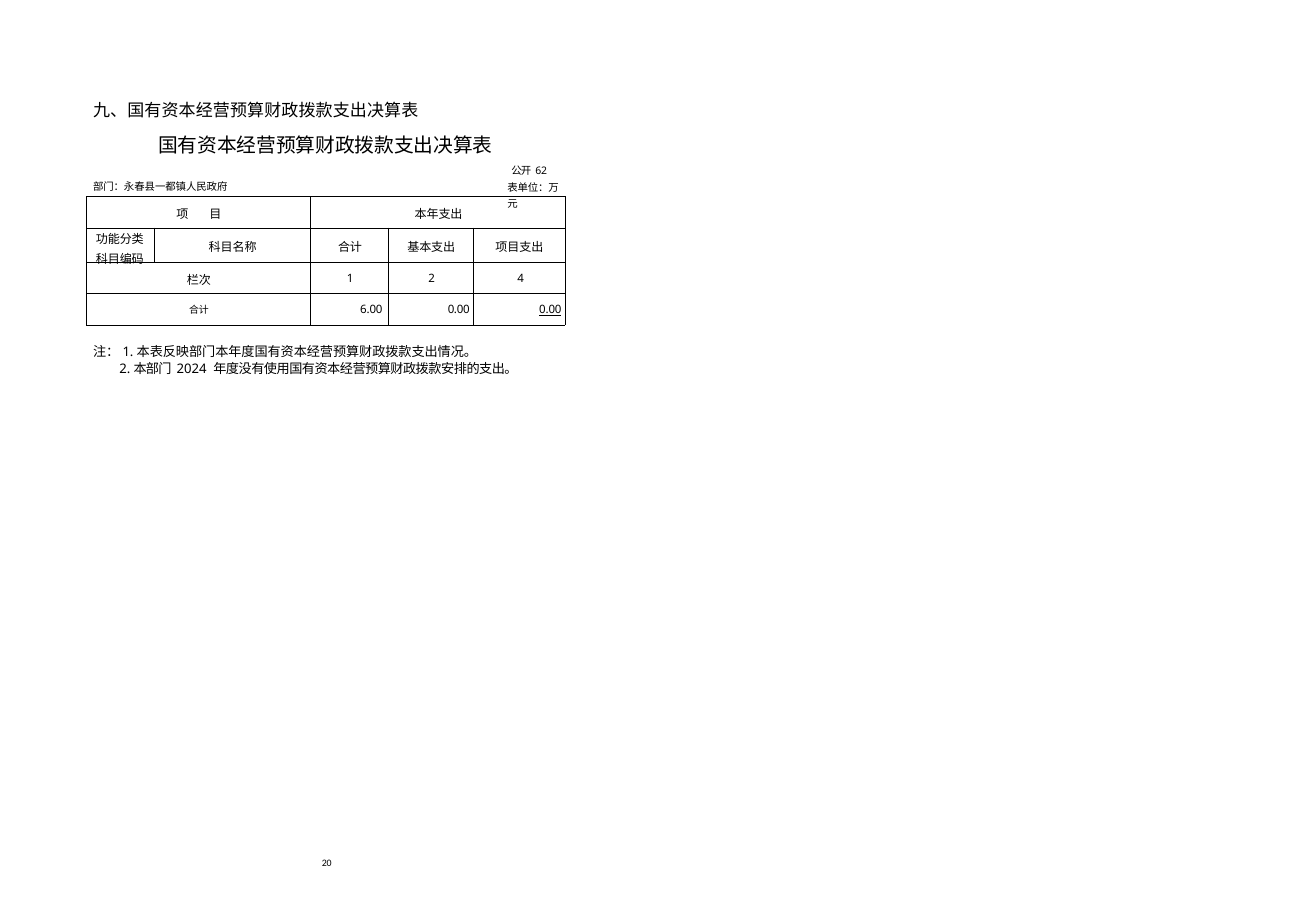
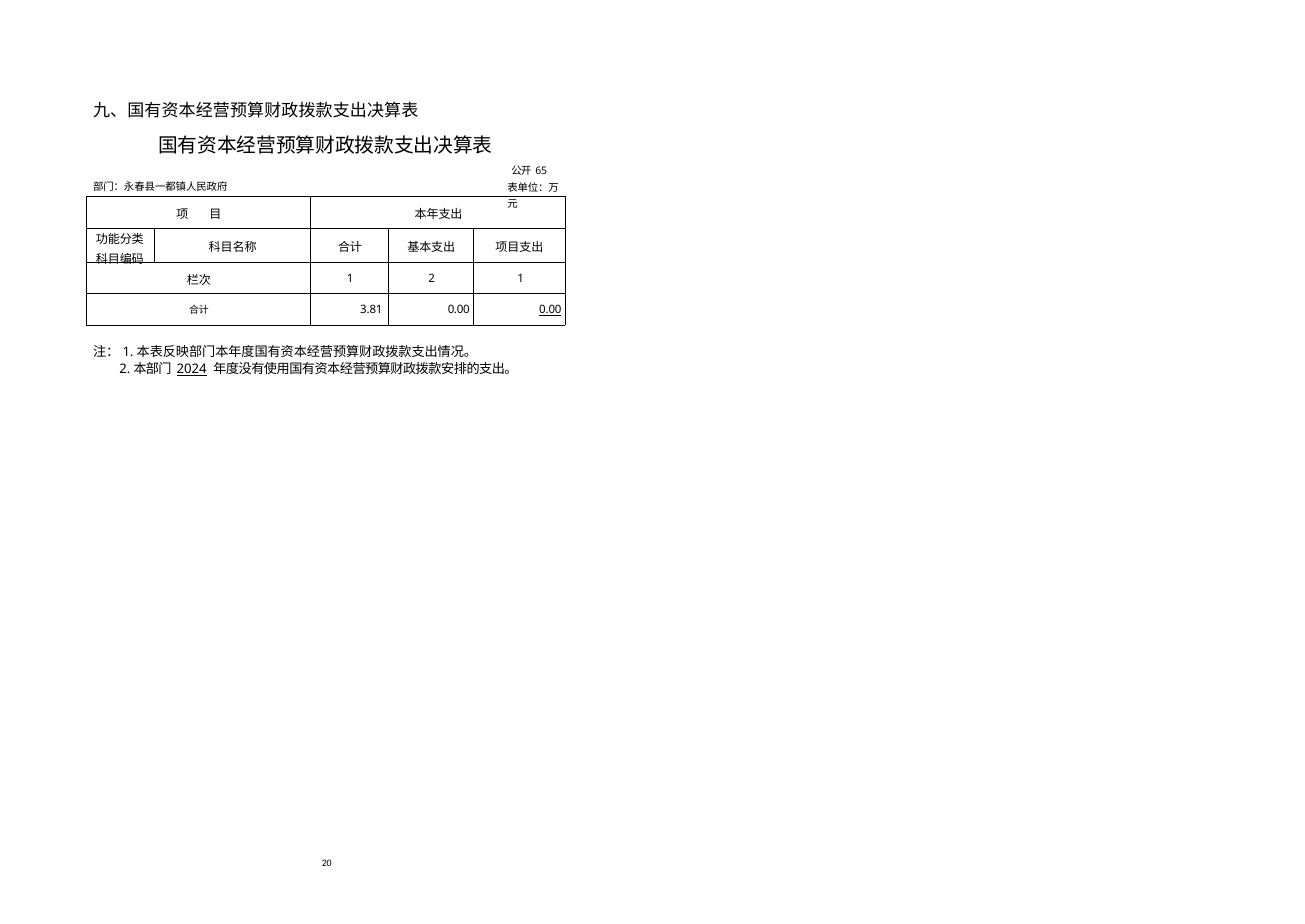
62: 62 -> 65
2 4: 4 -> 1
6.00: 6.00 -> 3.81
2024 underline: none -> present
